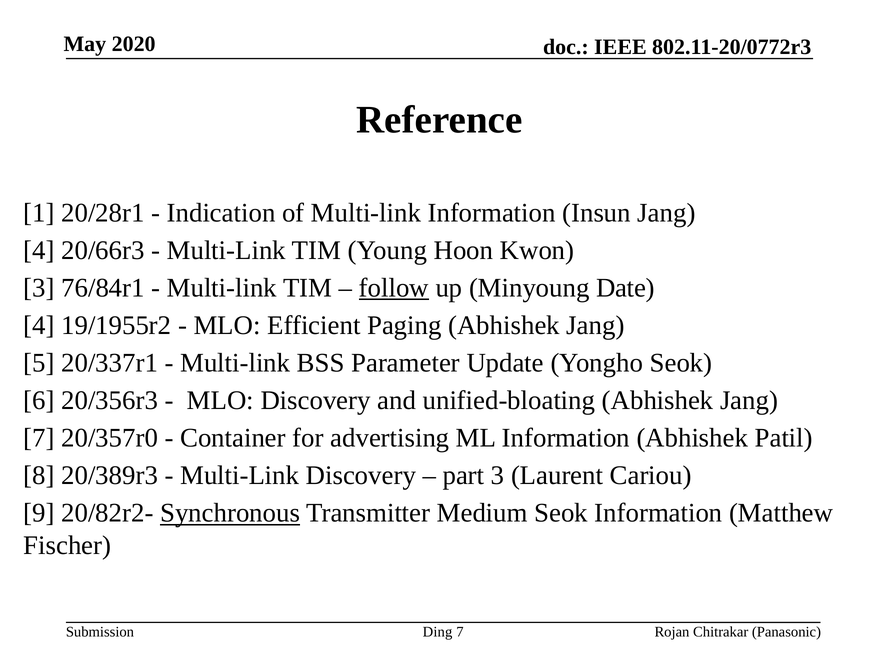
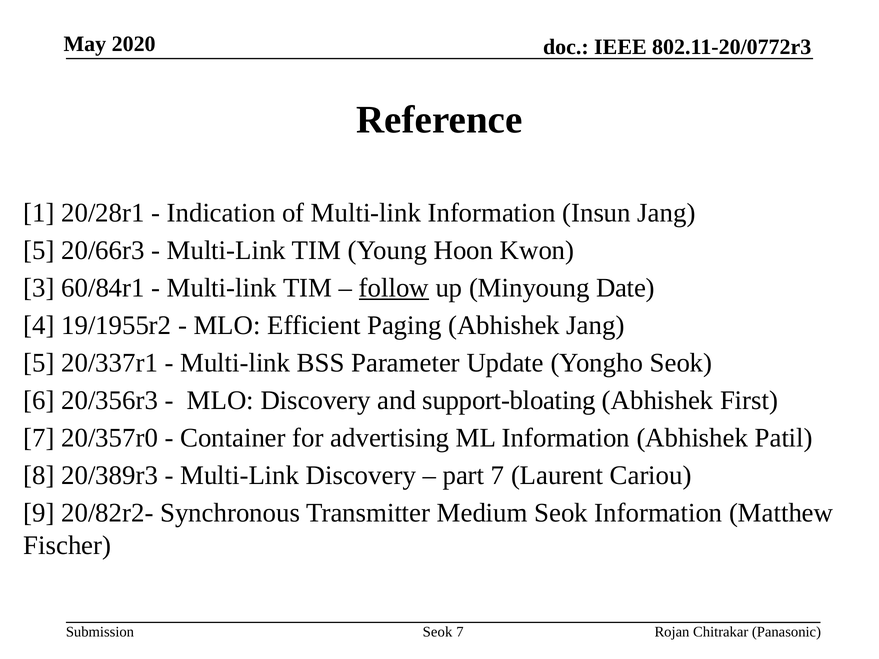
4 at (39, 250): 4 -> 5
76/84r1: 76/84r1 -> 60/84r1
unified-bloating: unified-bloating -> support-bloating
Jang at (749, 401): Jang -> First
part 3: 3 -> 7
Synchronous underline: present -> none
Ding at (438, 632): Ding -> Seok
